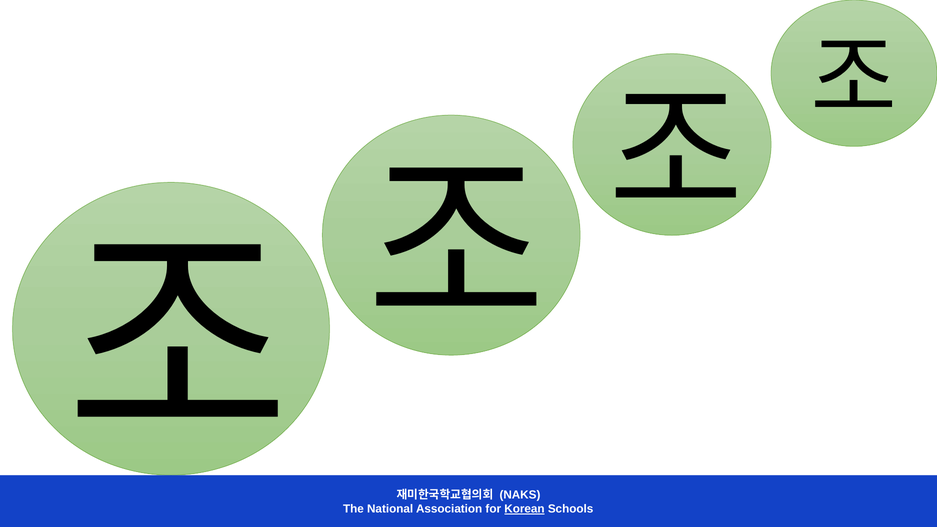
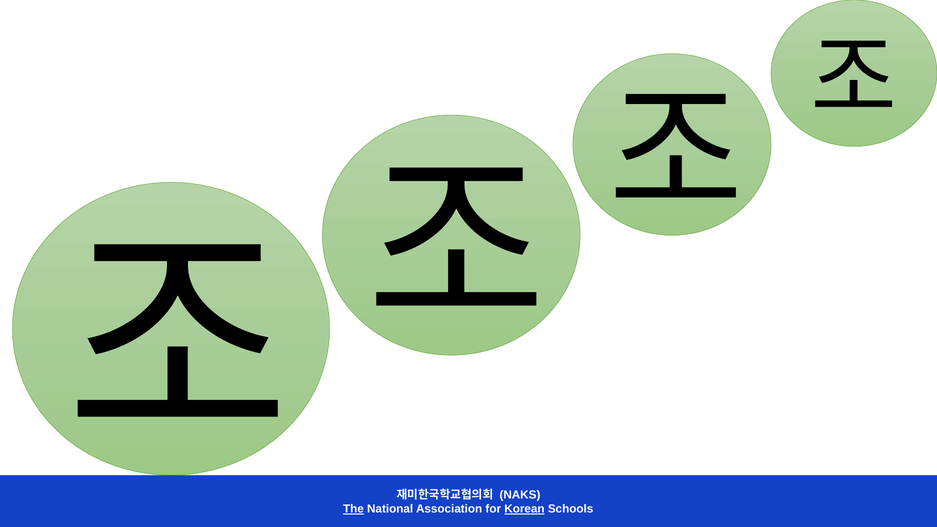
The underline: none -> present
